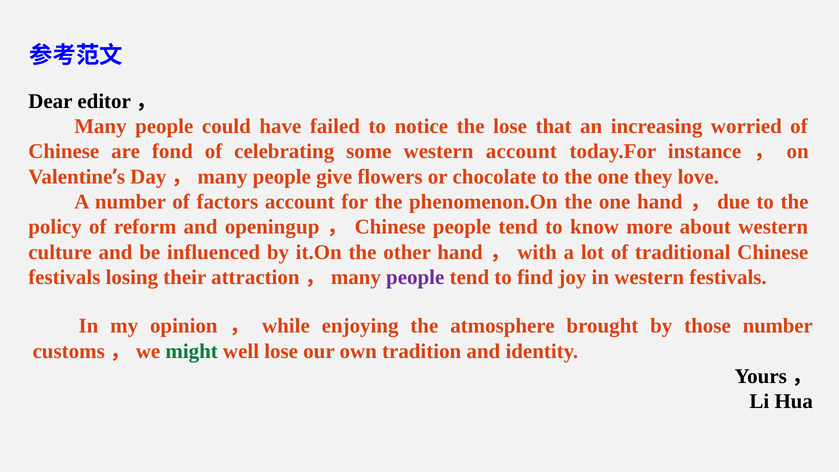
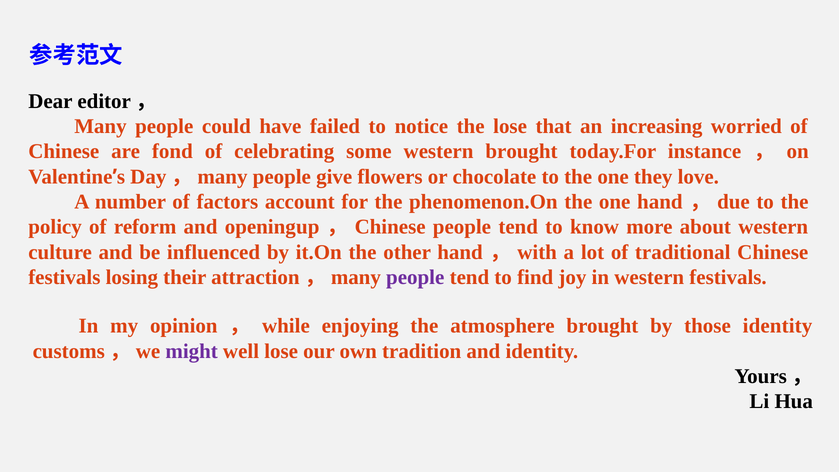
western account: account -> brought
those number: number -> identity
might colour: green -> purple
